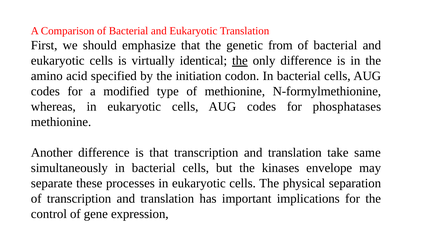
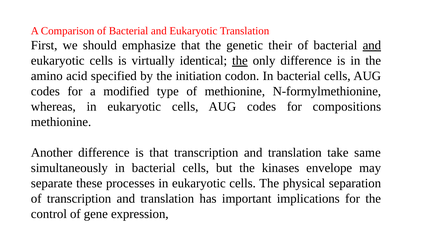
from: from -> their
and at (372, 45) underline: none -> present
phosphatases: phosphatases -> compositions
